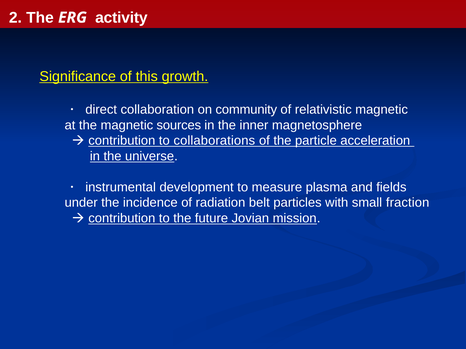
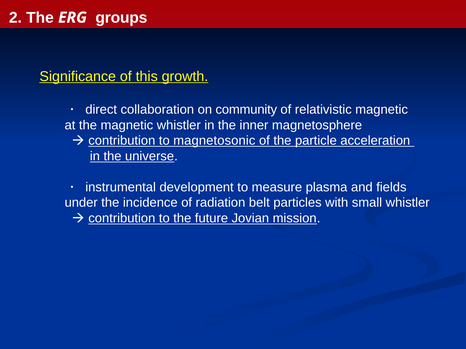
activity: activity -> groups
magnetic sources: sources -> whistler
collaborations: collaborations -> magnetosonic
small fraction: fraction -> whistler
